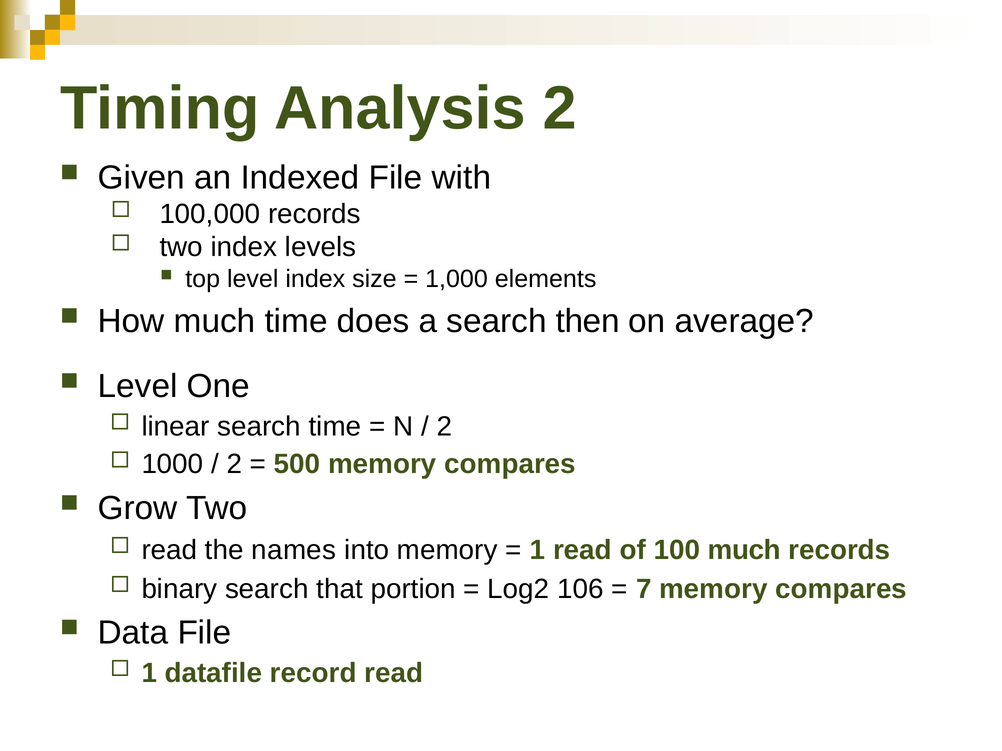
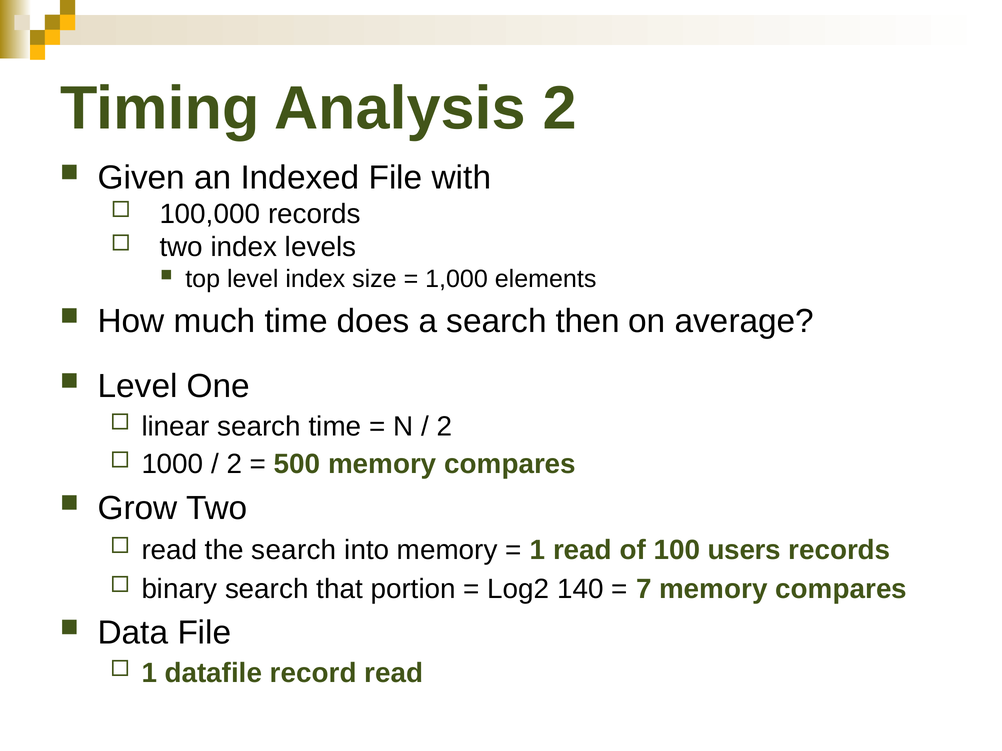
the names: names -> search
100 much: much -> users
106: 106 -> 140
